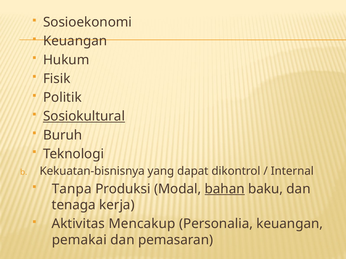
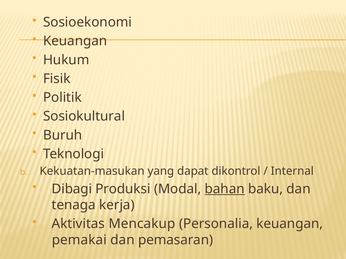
Sosiokultural underline: present -> none
Kekuatan-bisnisnya: Kekuatan-bisnisnya -> Kekuatan-masukan
Tanpa: Tanpa -> Dibagi
